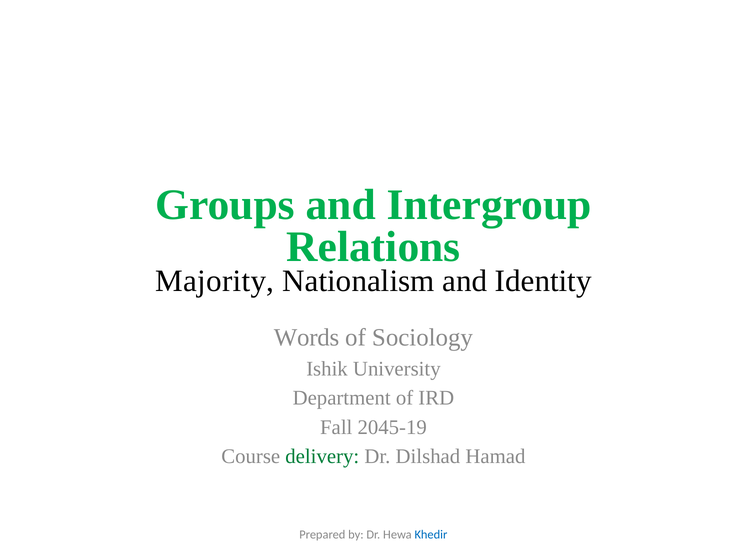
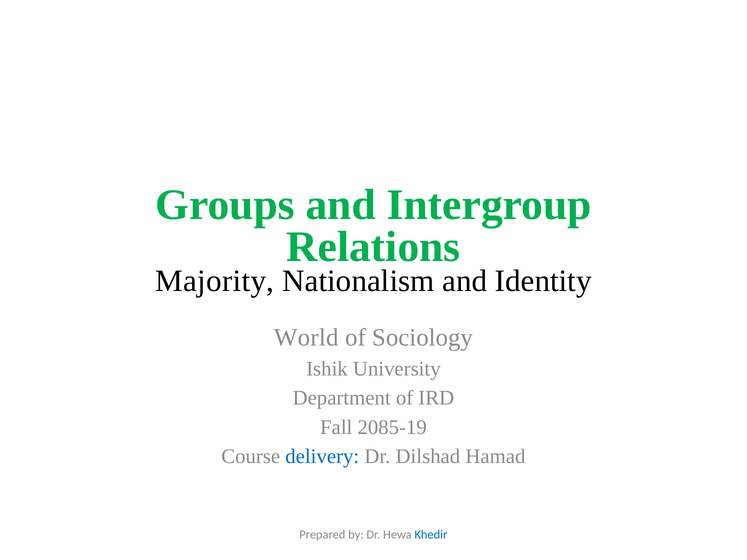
Words: Words -> World
2045-19: 2045-19 -> 2085-19
delivery colour: green -> blue
